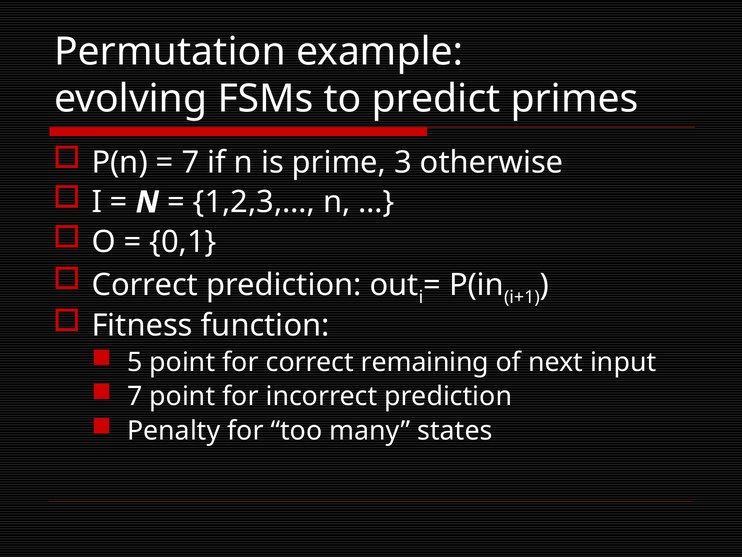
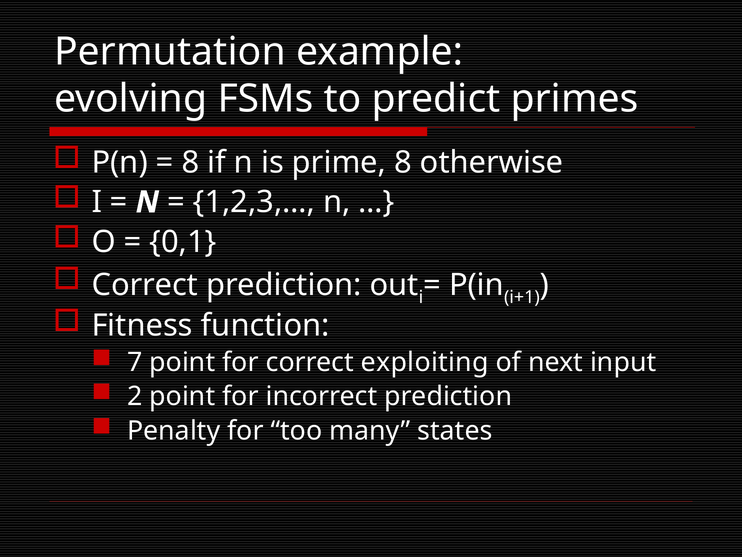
7 at (190, 162): 7 -> 8
prime 3: 3 -> 8
5: 5 -> 7
remaining: remaining -> exploiting
7 at (135, 396): 7 -> 2
